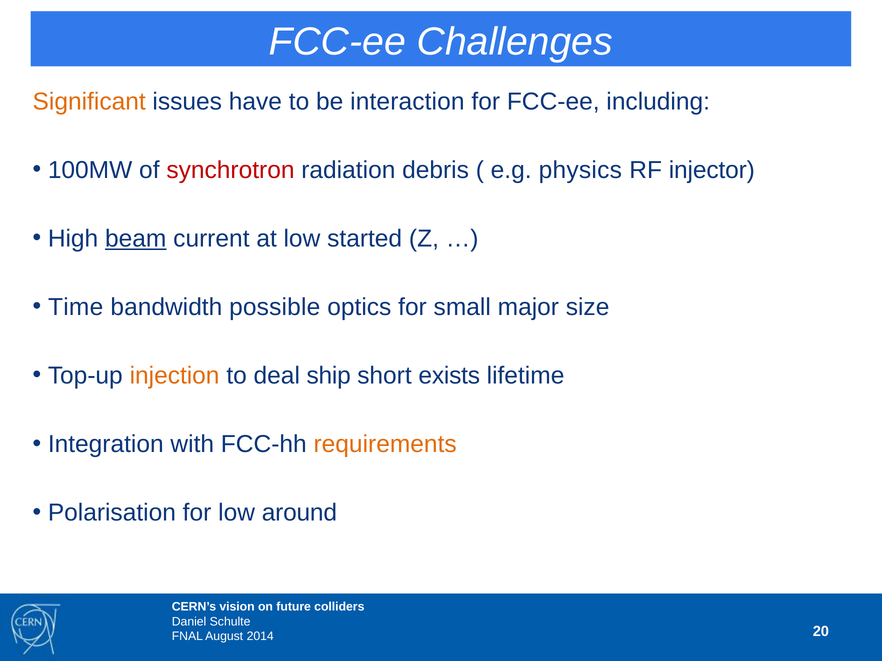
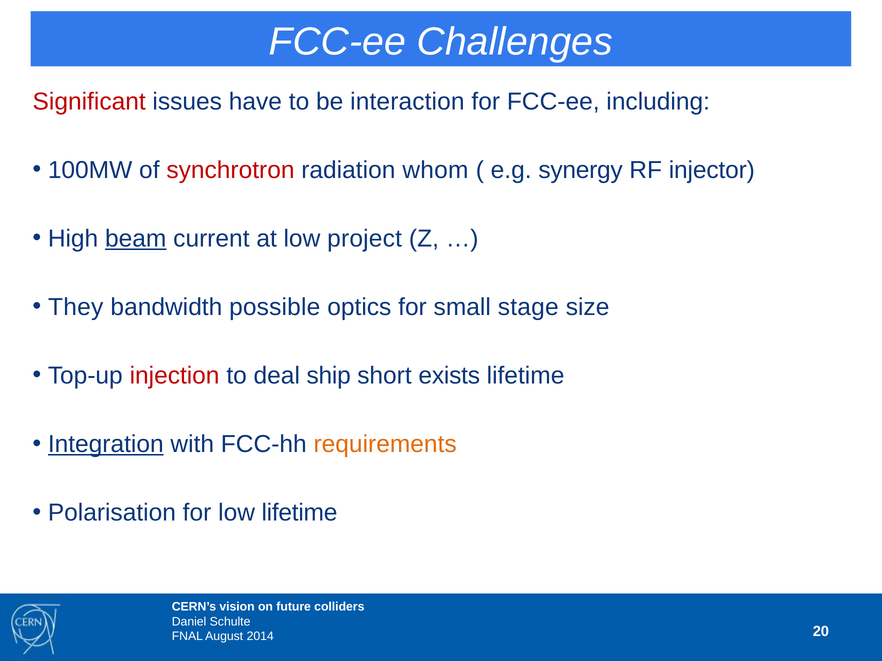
Significant colour: orange -> red
debris: debris -> whom
physics: physics -> synergy
started: started -> project
Time: Time -> They
major: major -> stage
injection colour: orange -> red
Integration underline: none -> present
low around: around -> lifetime
